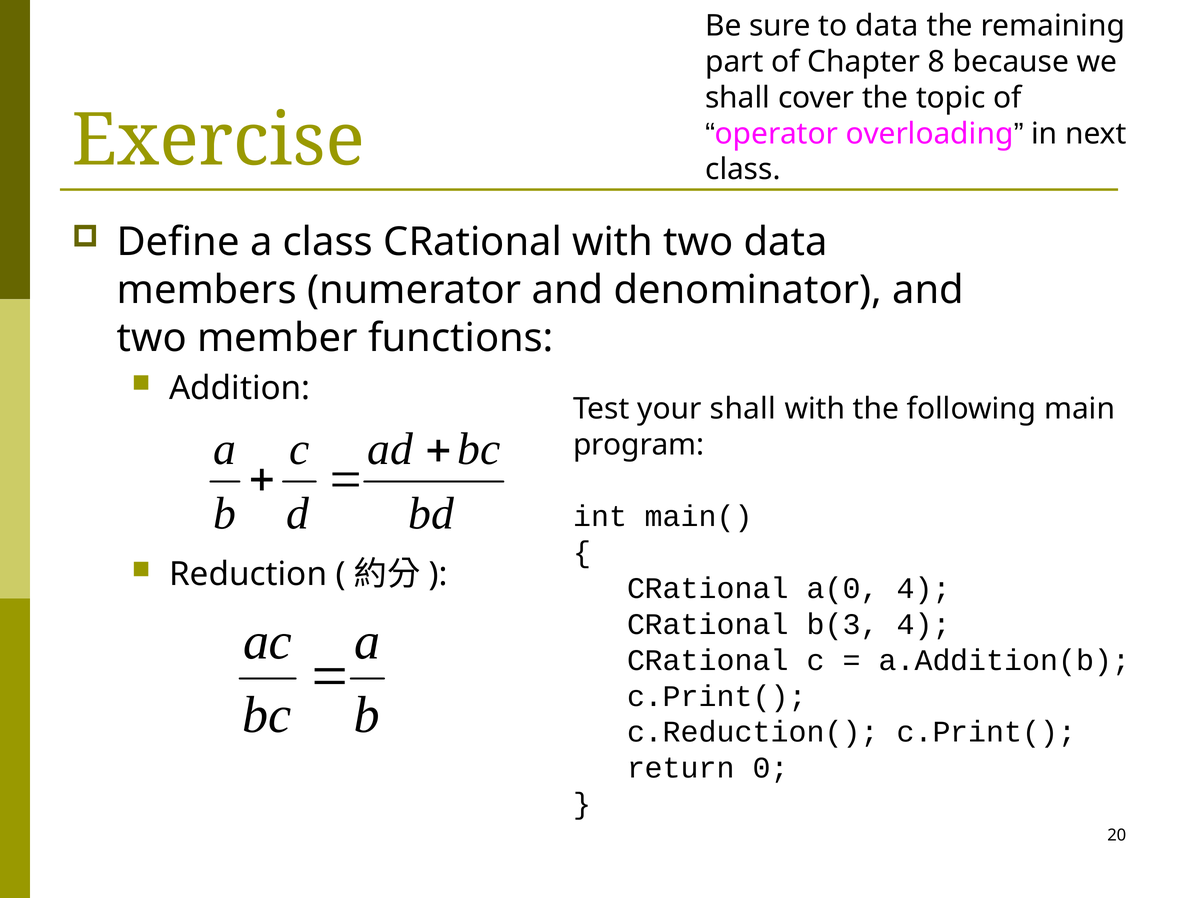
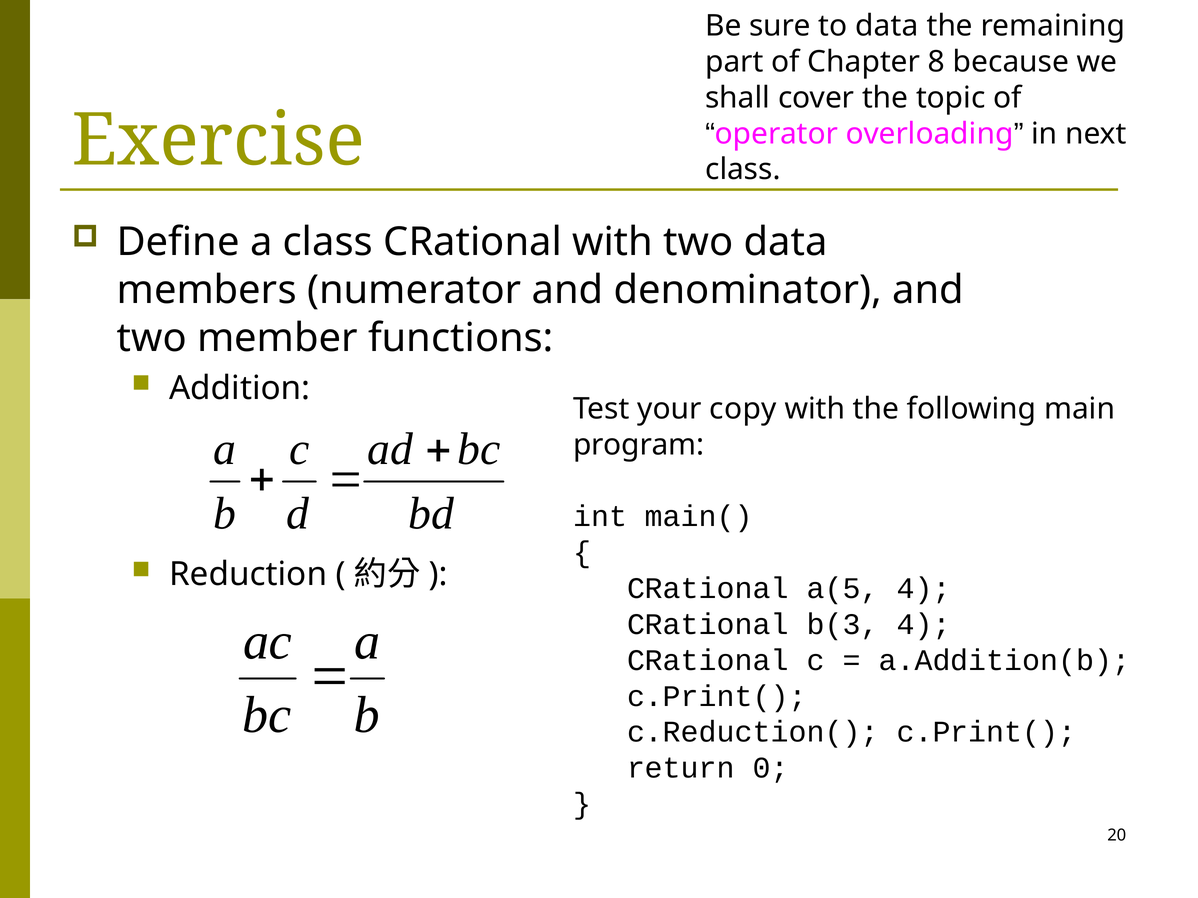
your shall: shall -> copy
a(0: a(0 -> a(5
